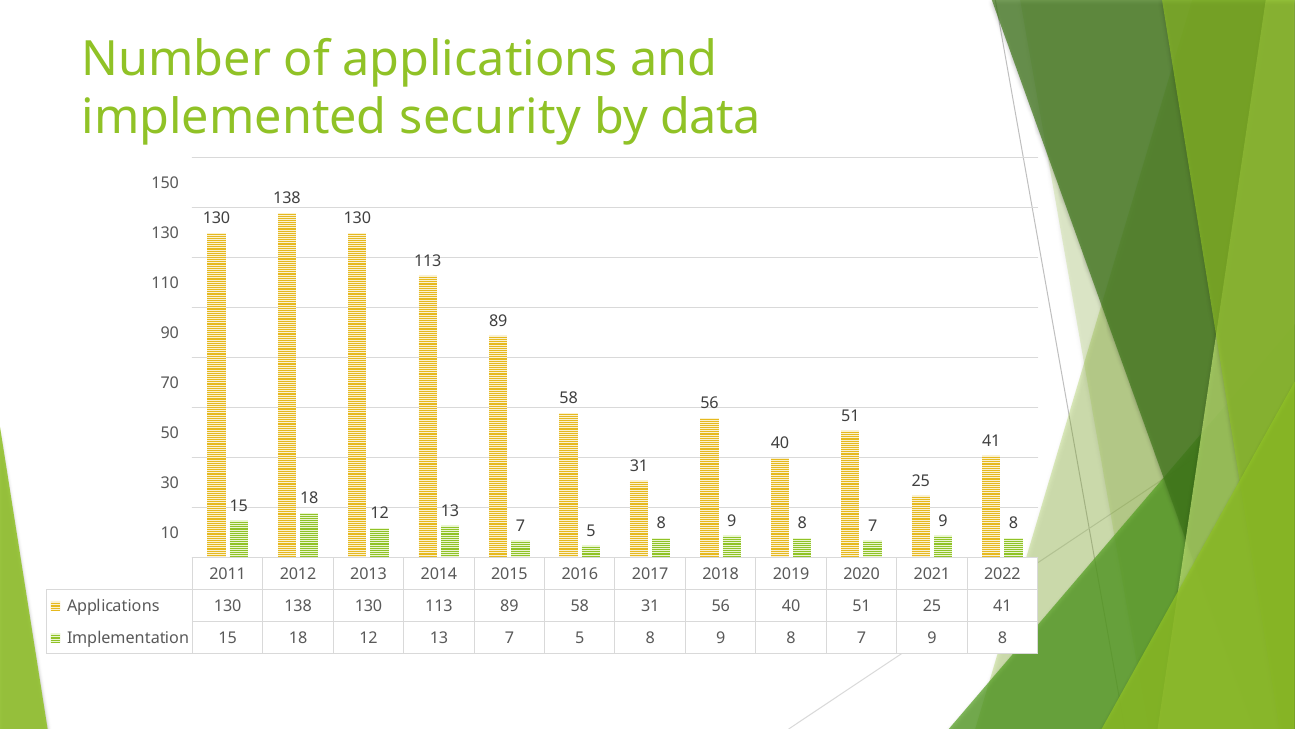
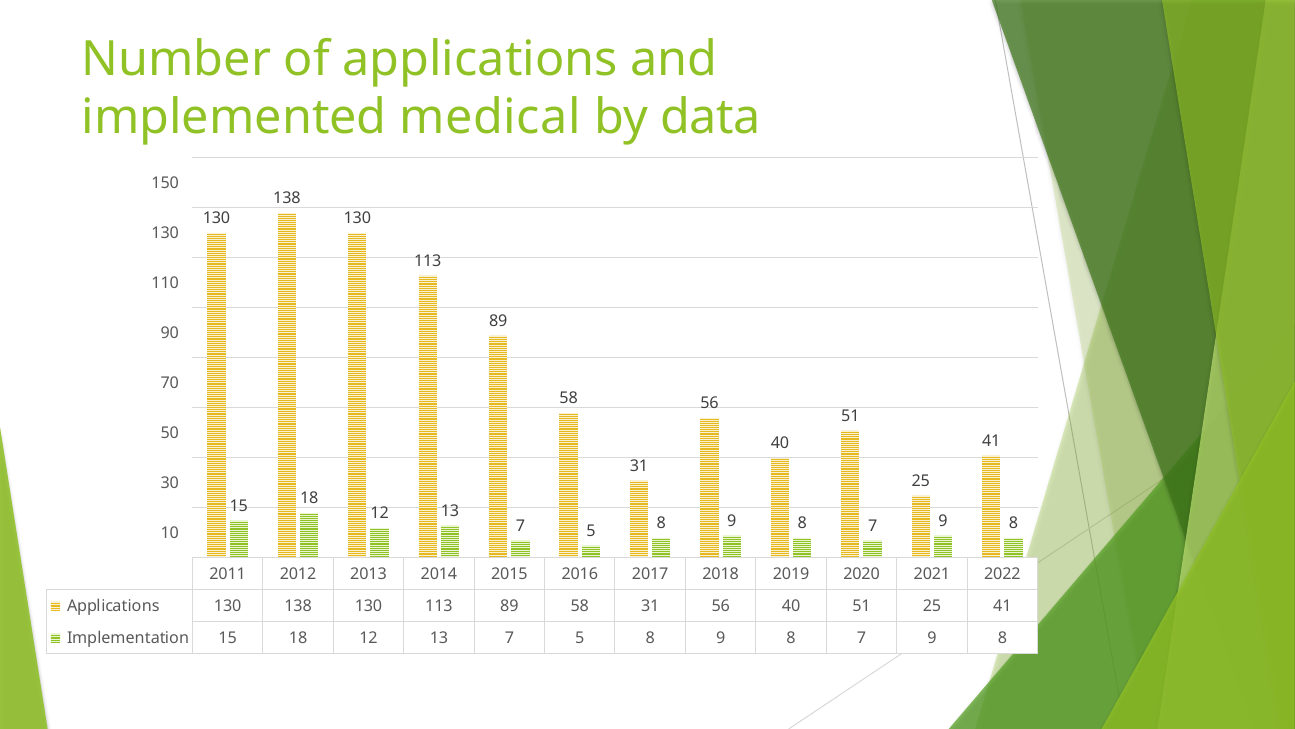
security: security -> medical
